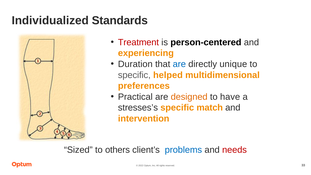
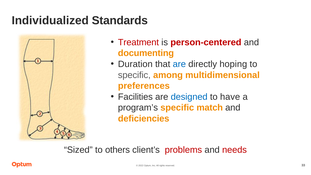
person-centered colour: black -> red
experiencing: experiencing -> documenting
unique: unique -> hoping
helped: helped -> among
Practical: Practical -> Facilities
designed colour: orange -> blue
stresses’s: stresses’s -> program’s
intervention: intervention -> deficiencies
problems colour: blue -> red
